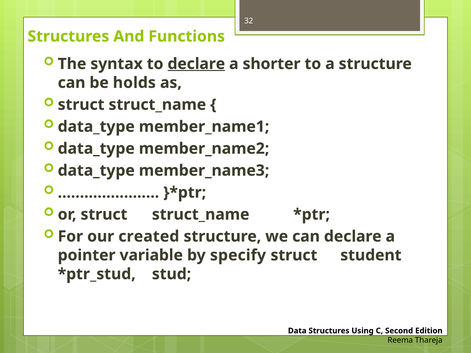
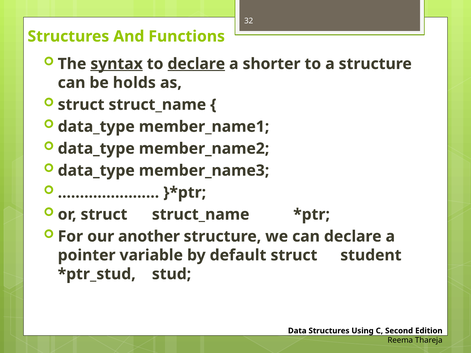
syntax underline: none -> present
created: created -> another
specify: specify -> default
